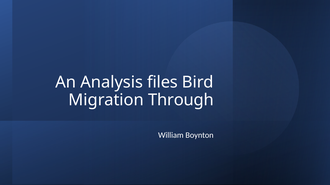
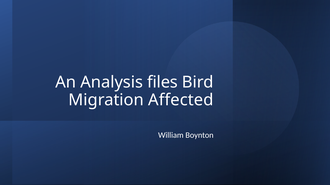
Through: Through -> Affected
